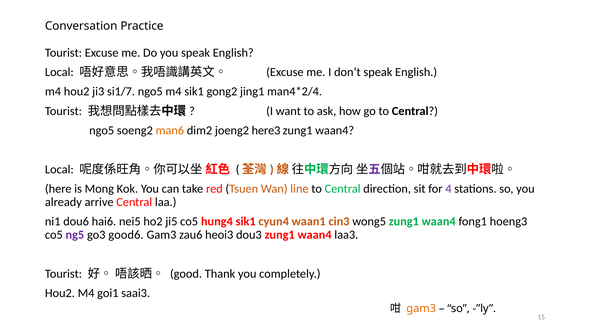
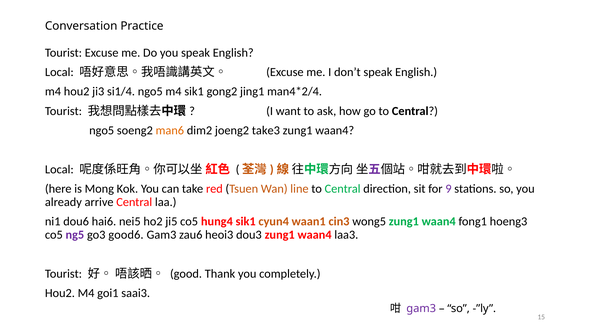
si1/7: si1/7 -> si1/4
here3: here3 -> take3
4: 4 -> 9
gam3 at (421, 308) colour: orange -> purple
